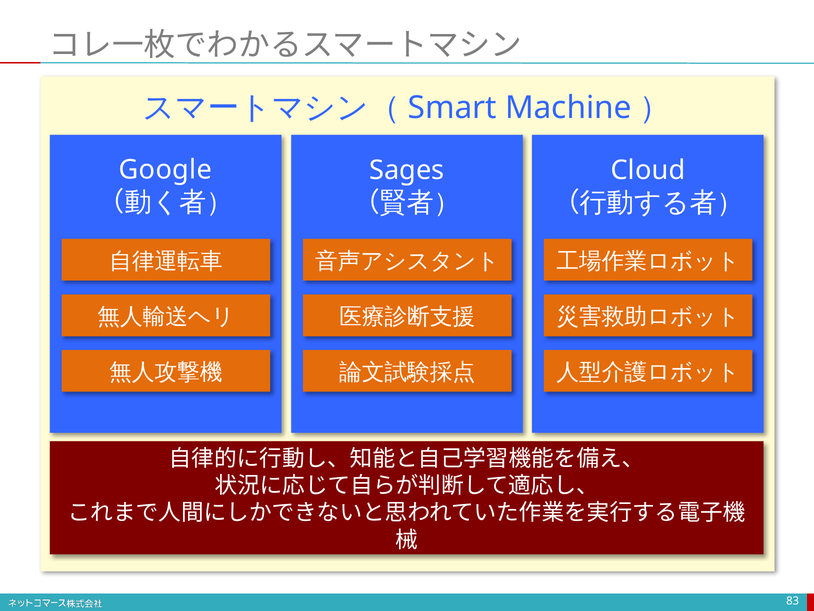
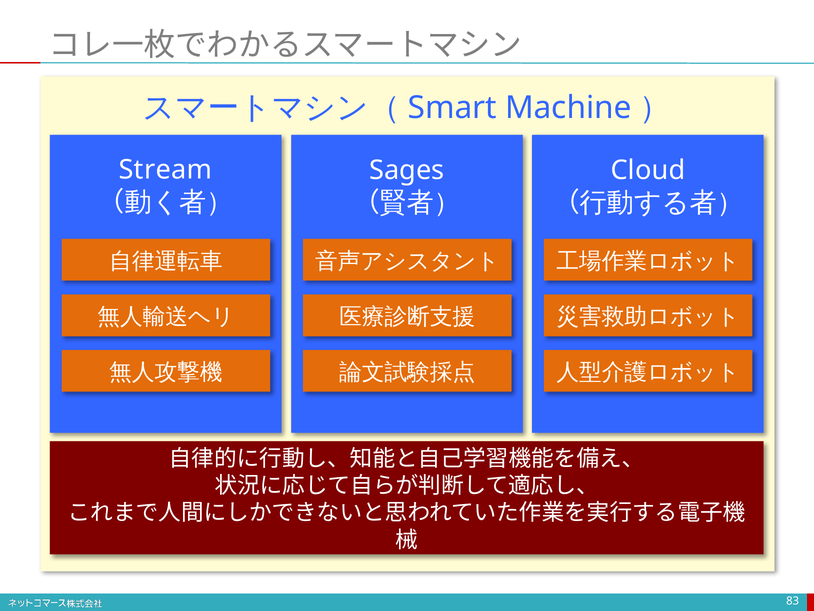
Google: Google -> Stream
